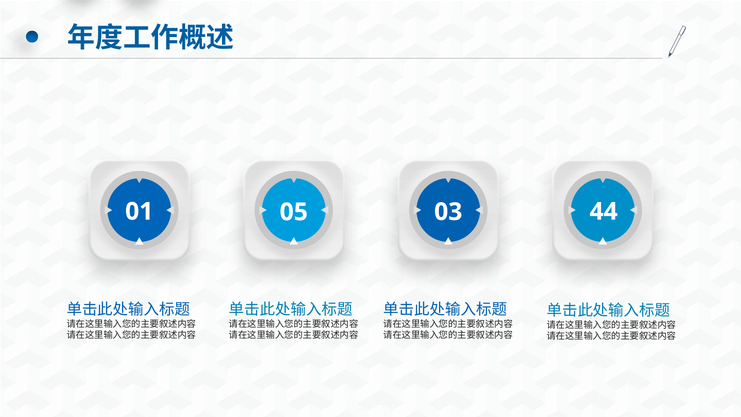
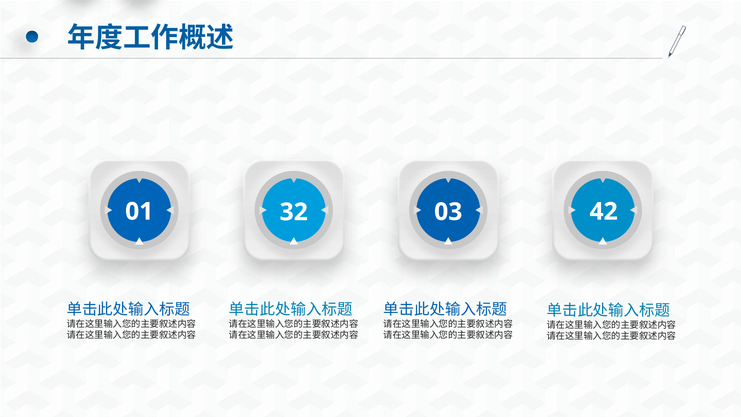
05: 05 -> 32
44: 44 -> 42
